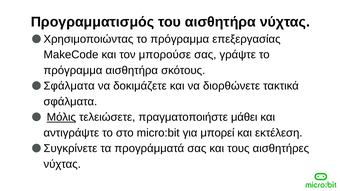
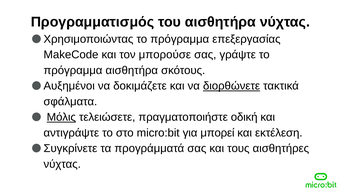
Σφάλματα at (69, 86): Σφάλματα -> Αυξημένοι
διορθώνετε underline: none -> present
μάθει: μάθει -> οδική
